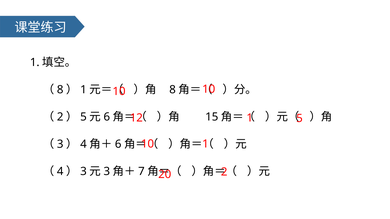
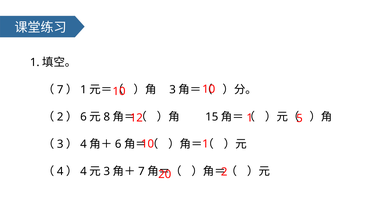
8 at (60, 90): 8 -> 7
8 at (173, 90): 8 -> 3
5 at (83, 117): 5 -> 6
6 at (107, 117): 6 -> 8
3 at (83, 172): 3 -> 4
